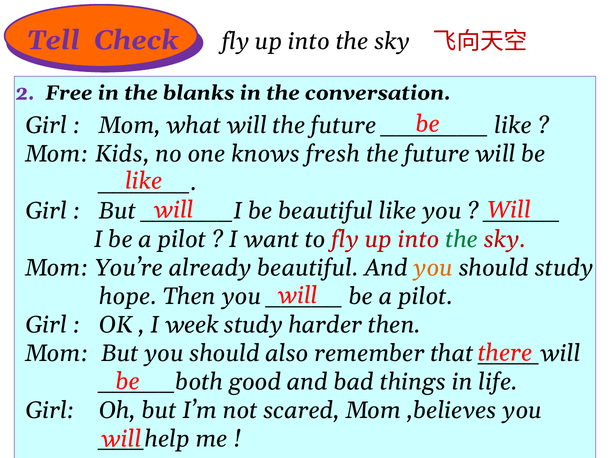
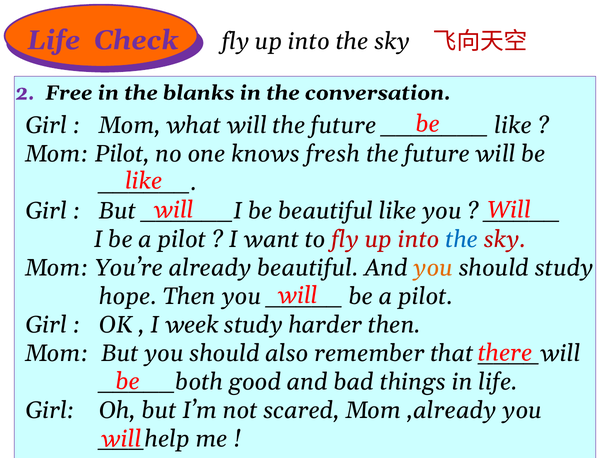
Tell at (53, 40): Tell -> Life
Mom Kids: Kids -> Pilot
the at (462, 239) colour: green -> blue
,believes: ,believes -> ,already
